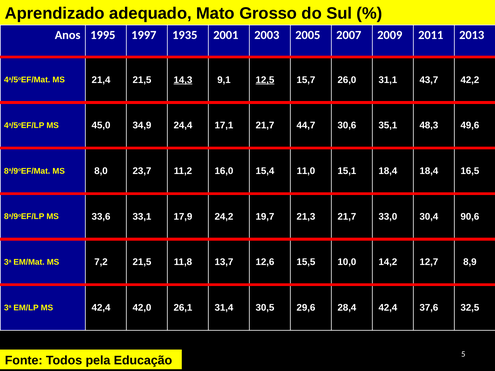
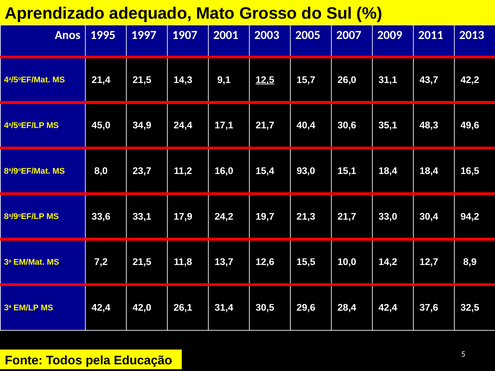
1935: 1935 -> 1907
14,3 underline: present -> none
44,7: 44,7 -> 40,4
11,0: 11,0 -> 93,0
90,6: 90,6 -> 94,2
